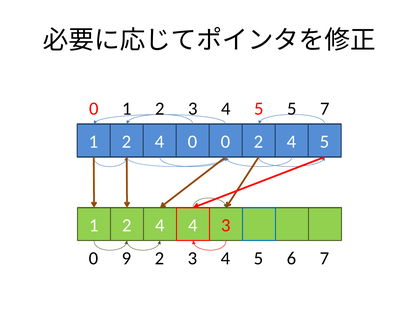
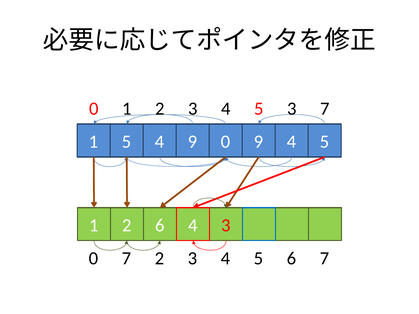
5 5: 5 -> 3
2 at (127, 142): 2 -> 5
4 0: 0 -> 9
0 2: 2 -> 9
4 at (160, 226): 4 -> 6
0 9: 9 -> 7
